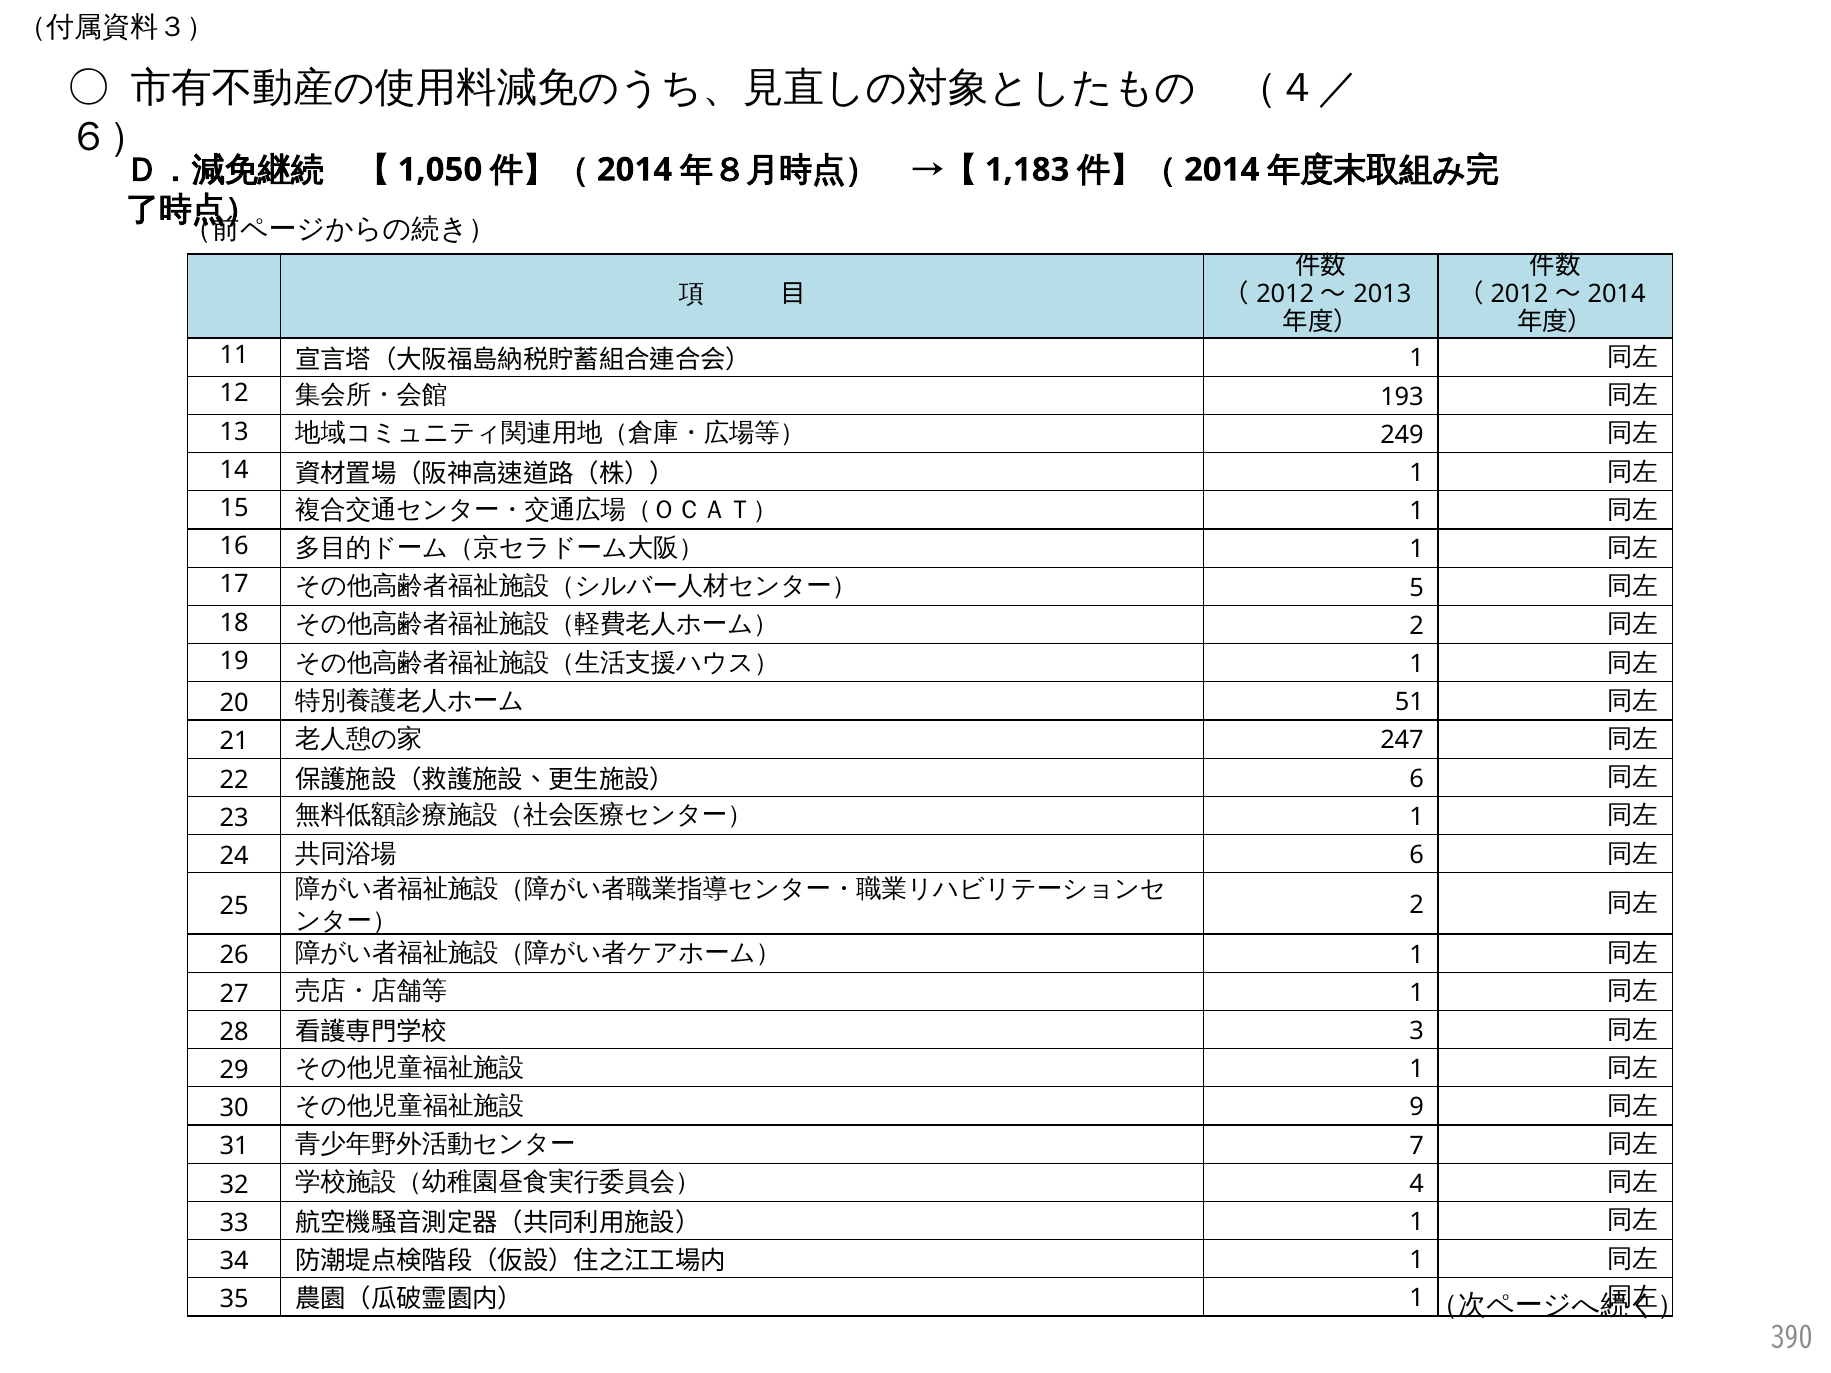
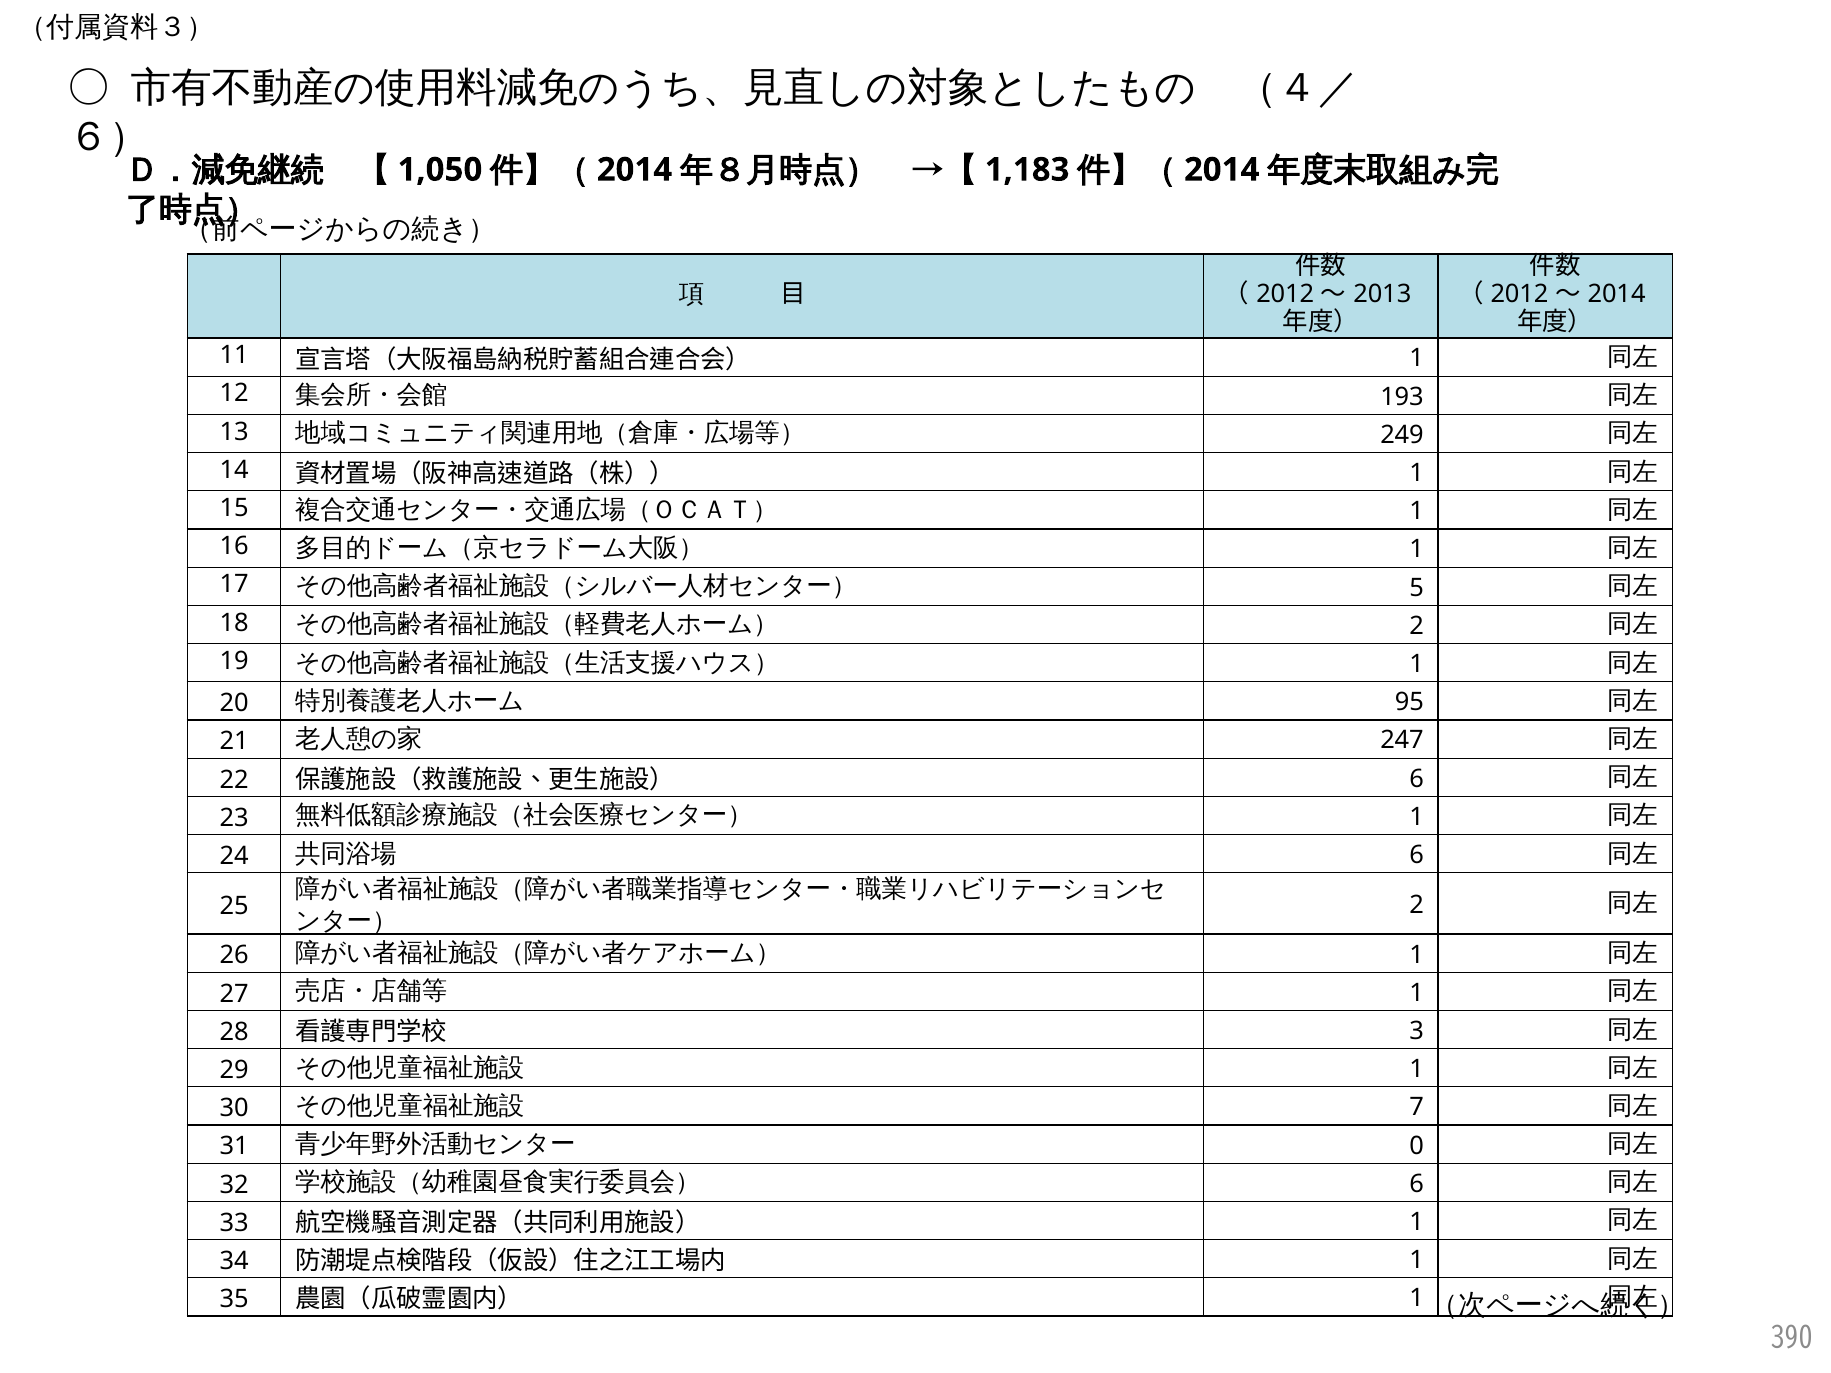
51: 51 -> 95
9: 9 -> 7
7: 7 -> 0
4 at (1417, 1184): 4 -> 6
